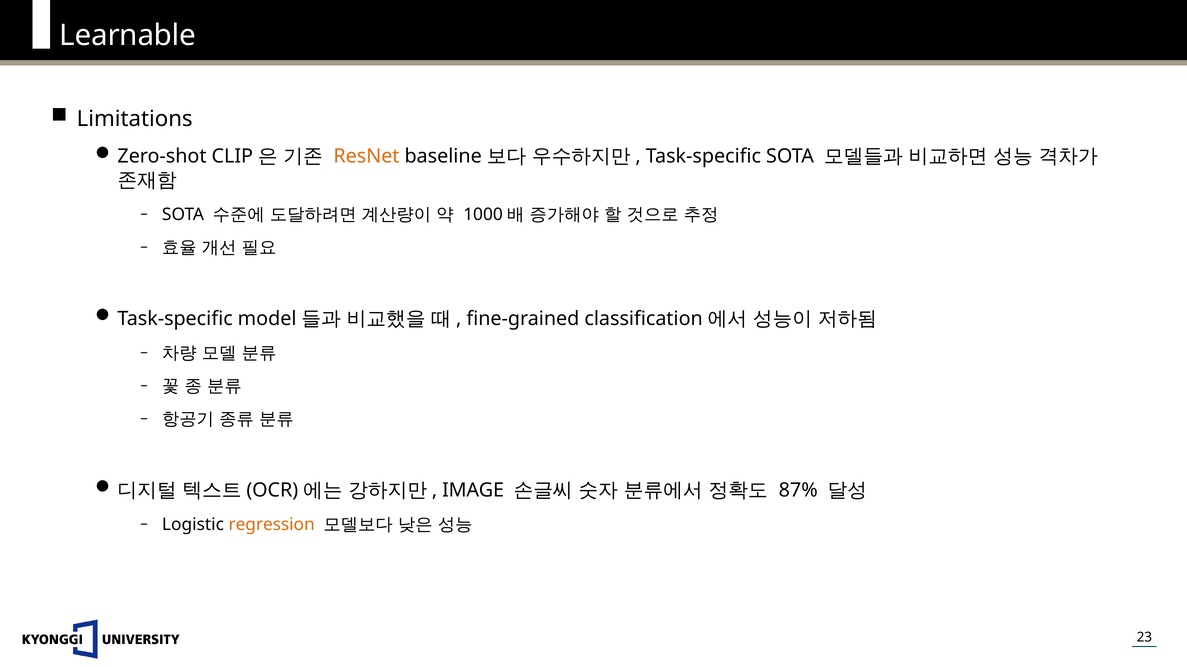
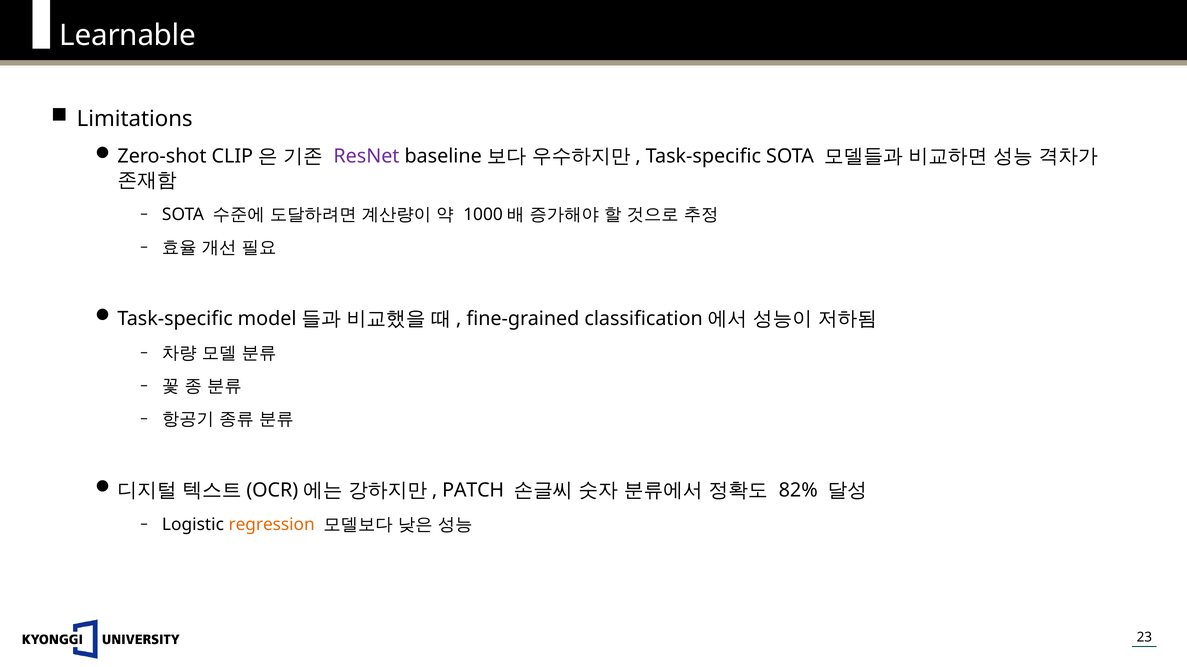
ResNet colour: orange -> purple
IMAGE: IMAGE -> PATCH
87%: 87% -> 82%
